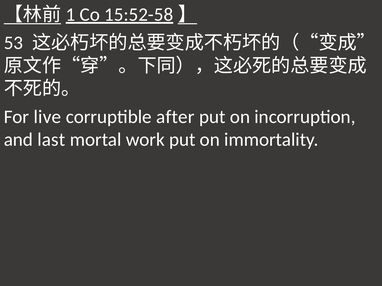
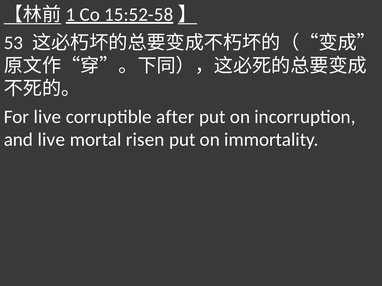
and last: last -> live
work: work -> risen
